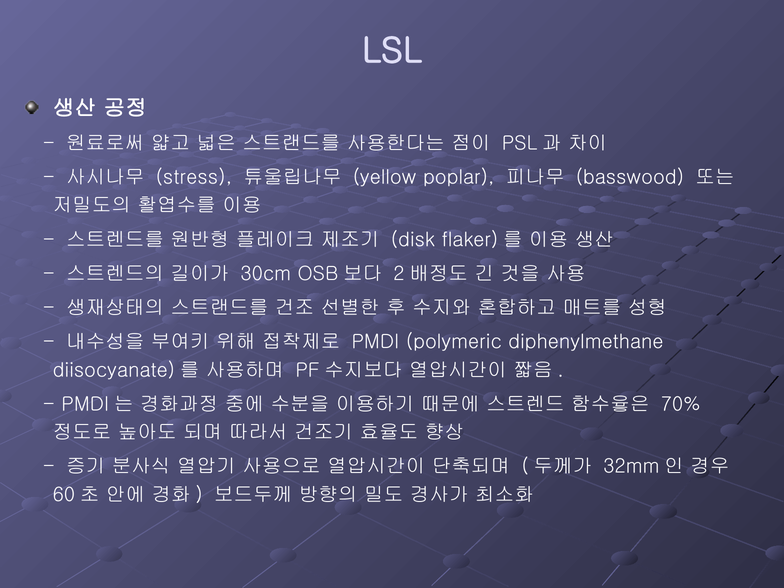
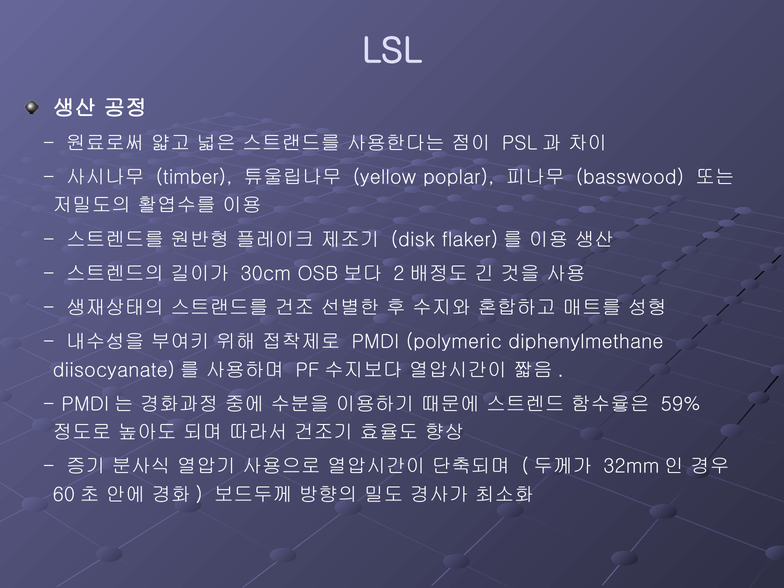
stress: stress -> timber
70%: 70% -> 59%
